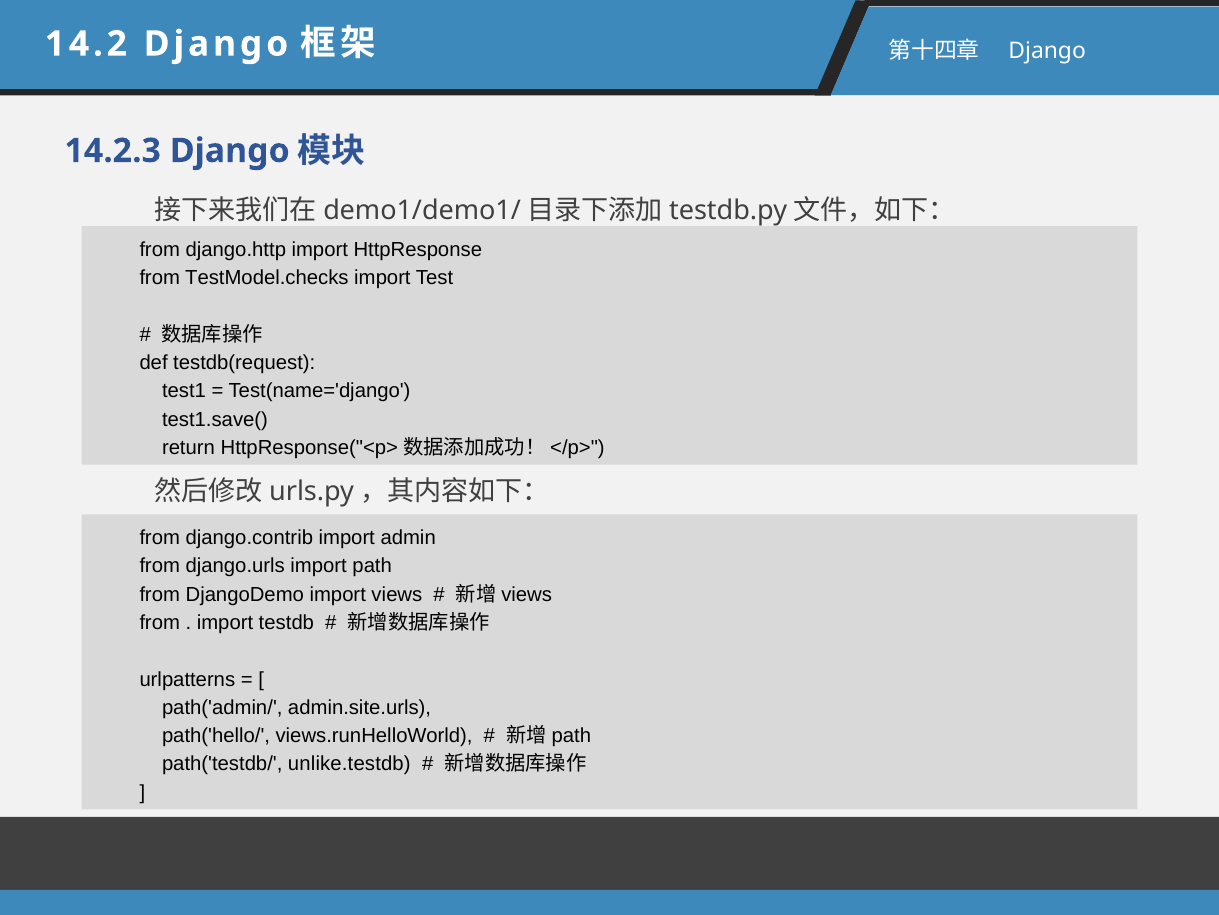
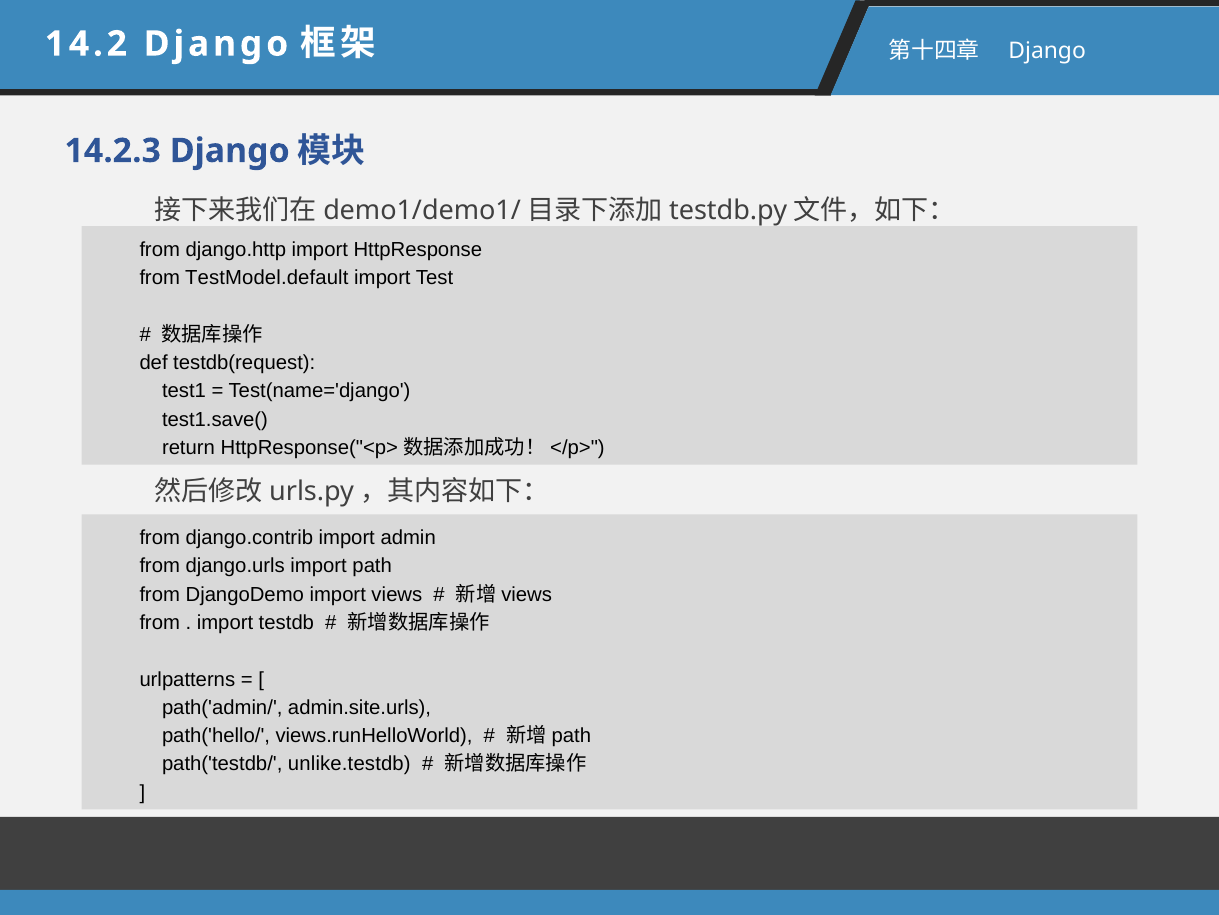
TestModel.checks: TestModel.checks -> TestModel.default
